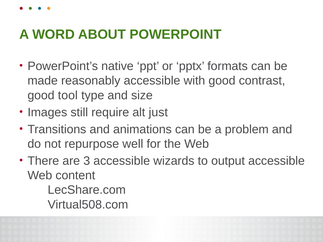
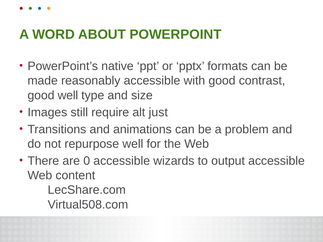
good tool: tool -> well
3: 3 -> 0
